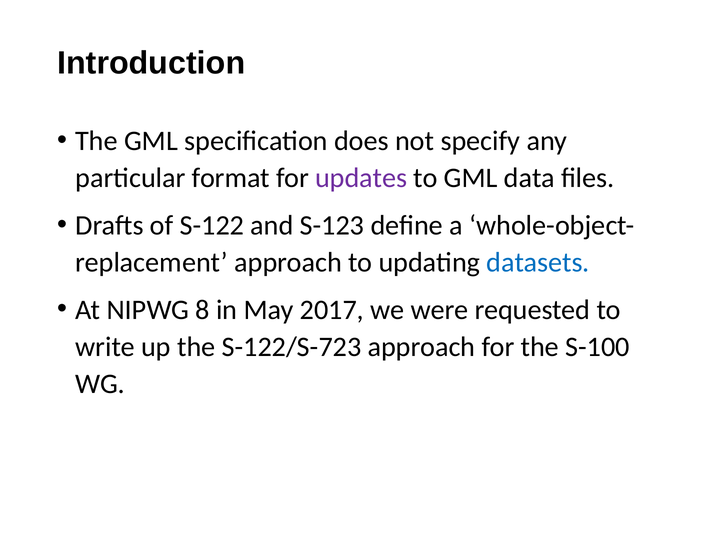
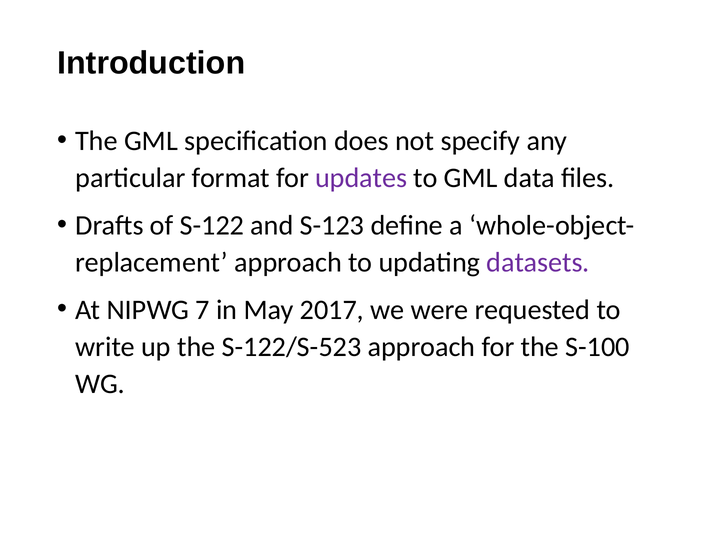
datasets colour: blue -> purple
8: 8 -> 7
S-122/S-723: S-122/S-723 -> S-122/S-523
